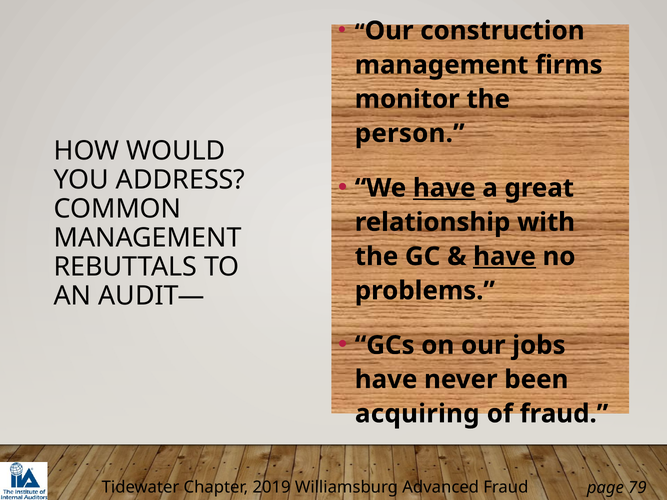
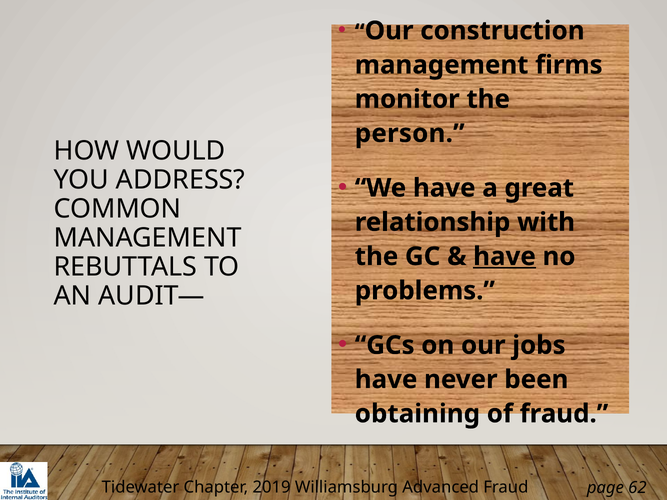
have at (444, 188) underline: present -> none
acquiring: acquiring -> obtaining
79: 79 -> 62
